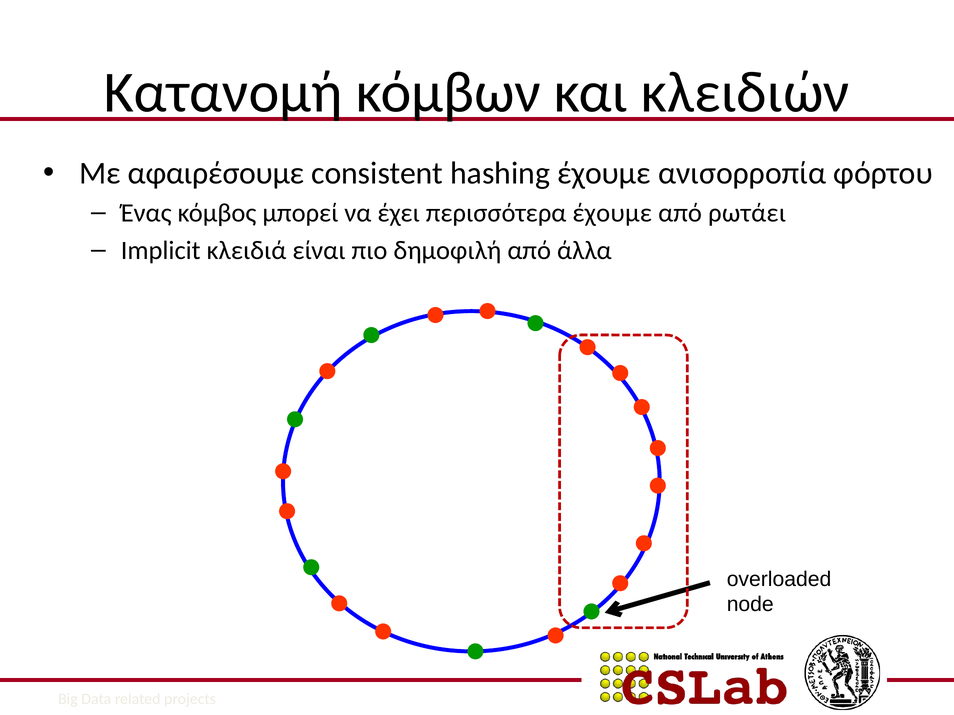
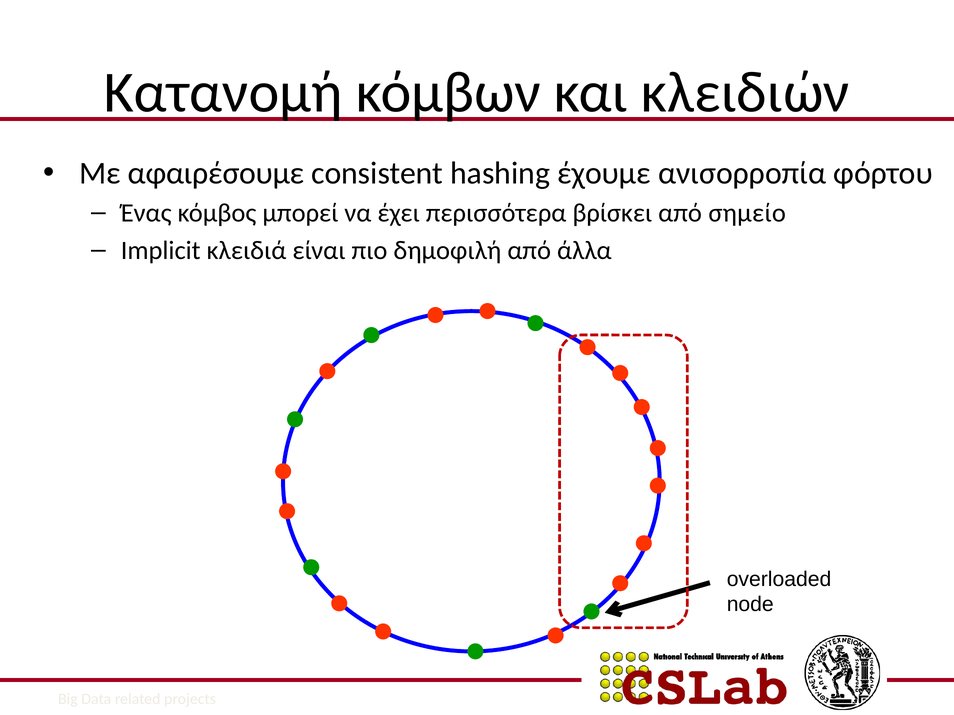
περισσότερα έχουμε: έχουμε -> βρίσκει
ρωτάει: ρωτάει -> σημείο
